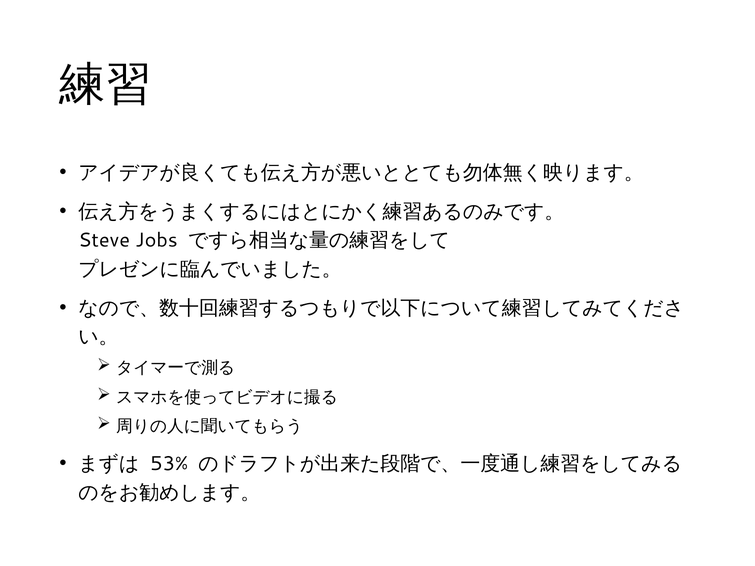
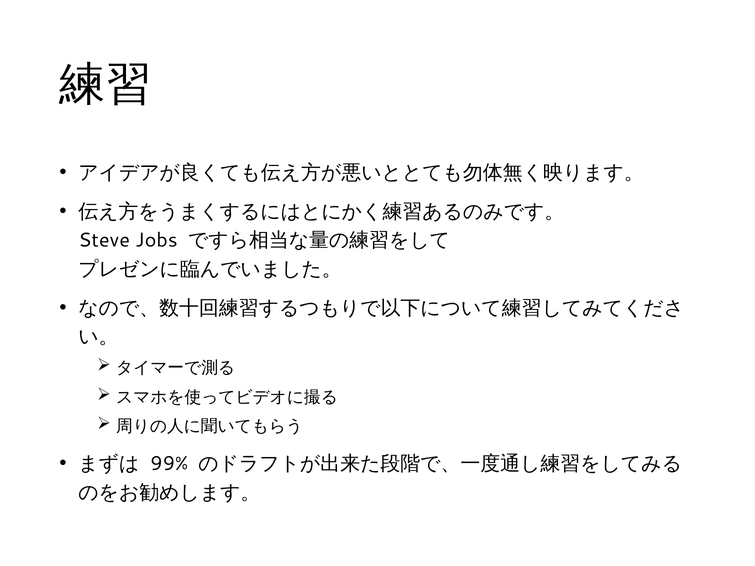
53%: 53% -> 99%
